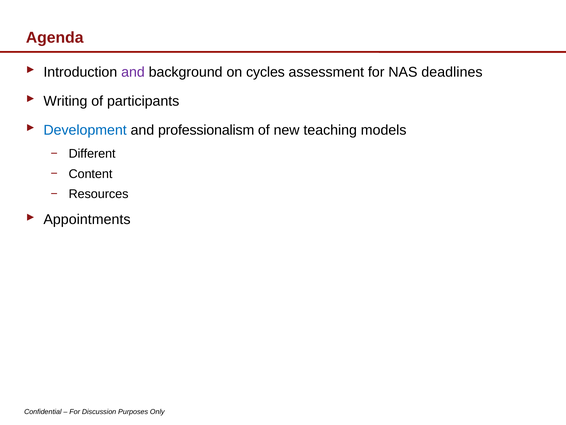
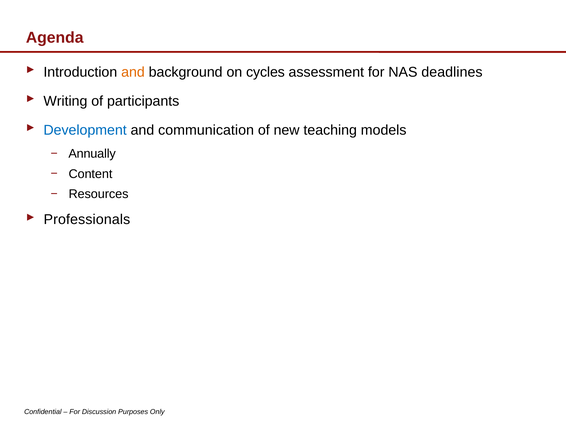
and at (133, 72) colour: purple -> orange
professionalism: professionalism -> communication
Different: Different -> Annually
Appointments: Appointments -> Professionals
